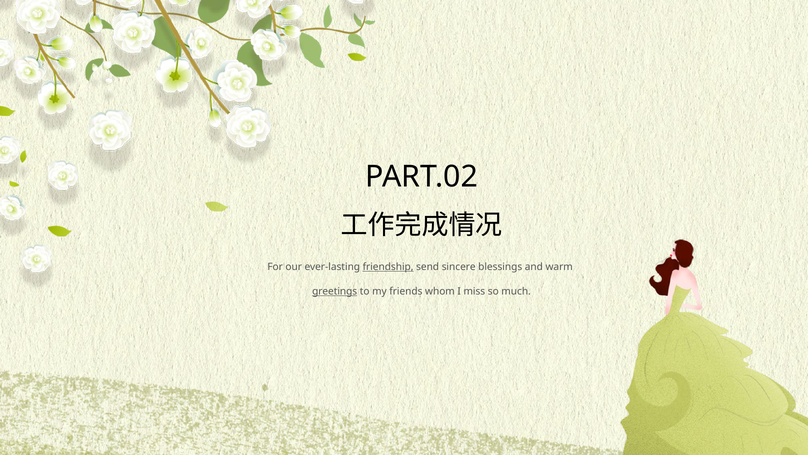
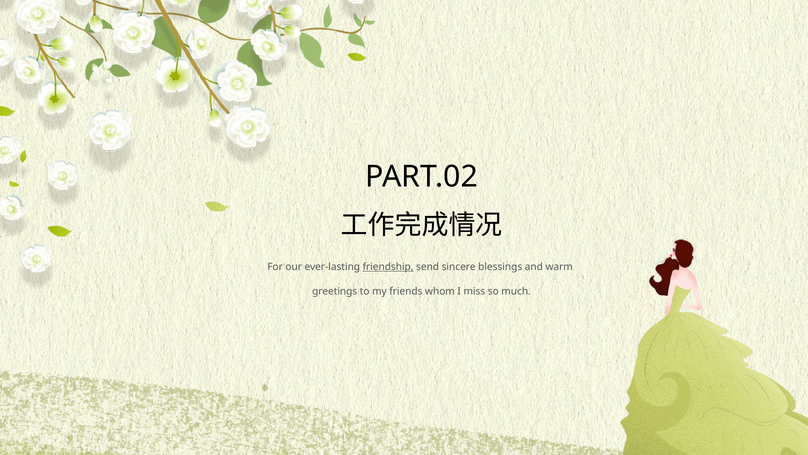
greetings underline: present -> none
